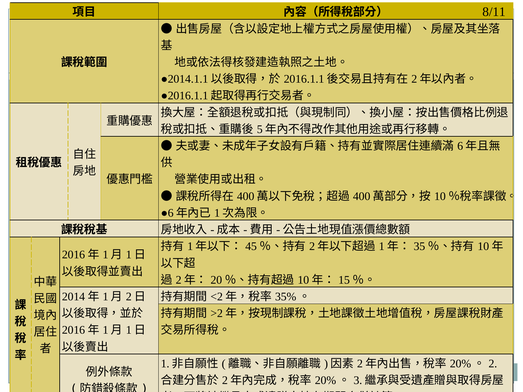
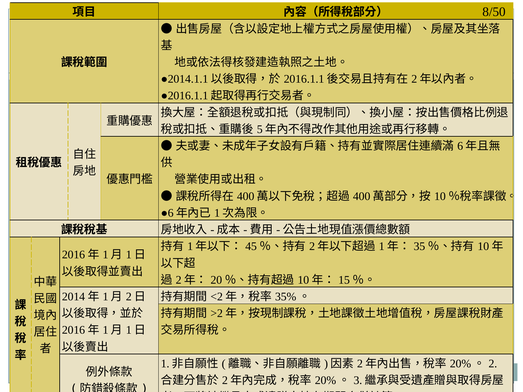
8/11: 8/11 -> 8/50
